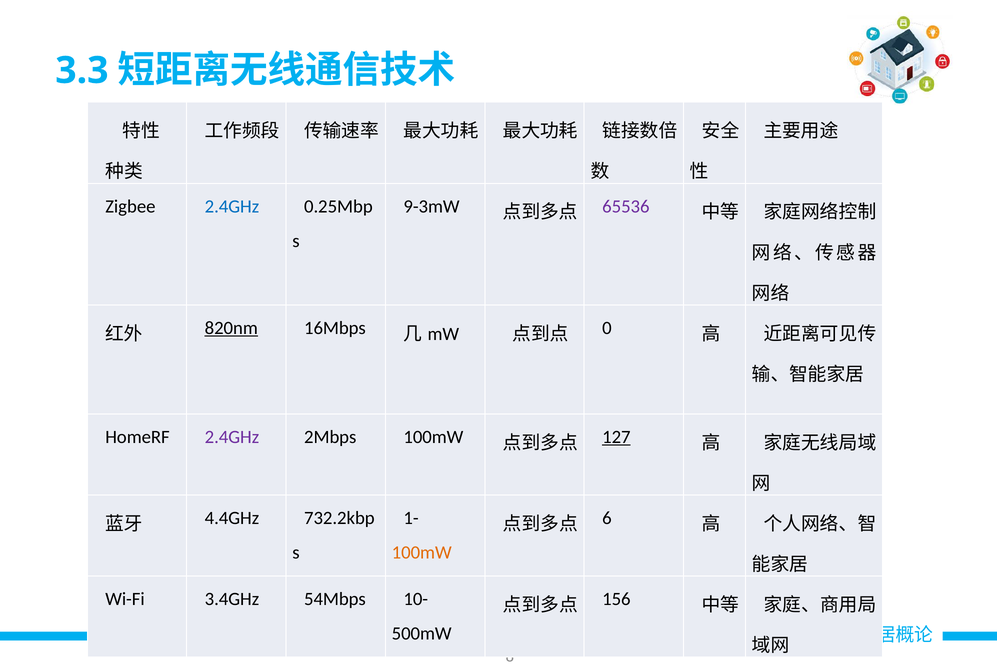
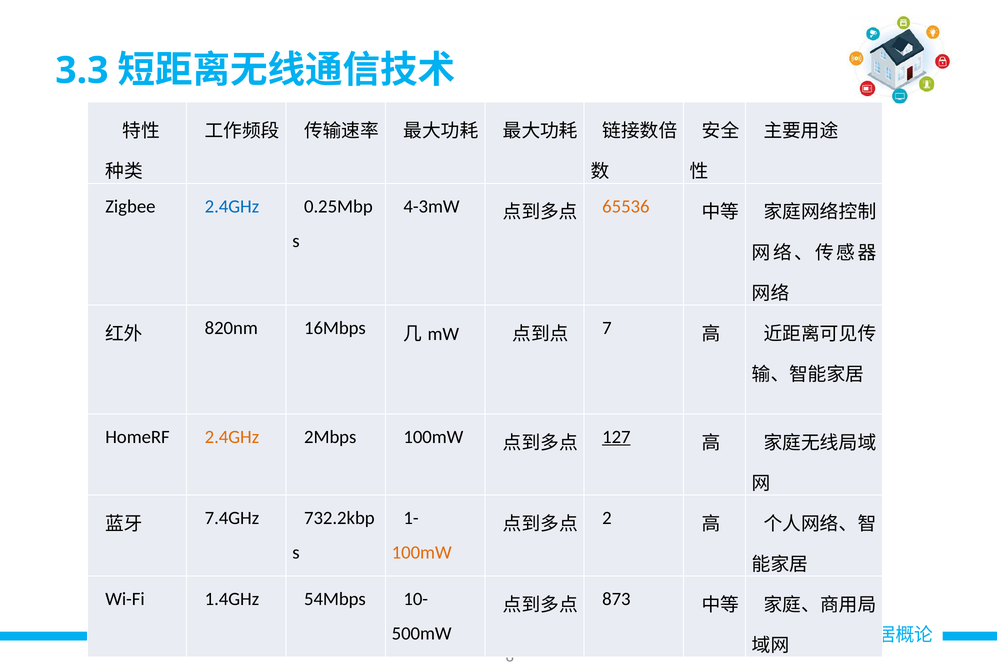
9-3mW: 9-3mW -> 4-3mW
65536 colour: purple -> orange
820nm underline: present -> none
0: 0 -> 7
2.4GHz at (232, 437) colour: purple -> orange
4.4GHz: 4.4GHz -> 7.4GHz
6: 6 -> 2
3.4GHz: 3.4GHz -> 1.4GHz
156: 156 -> 873
